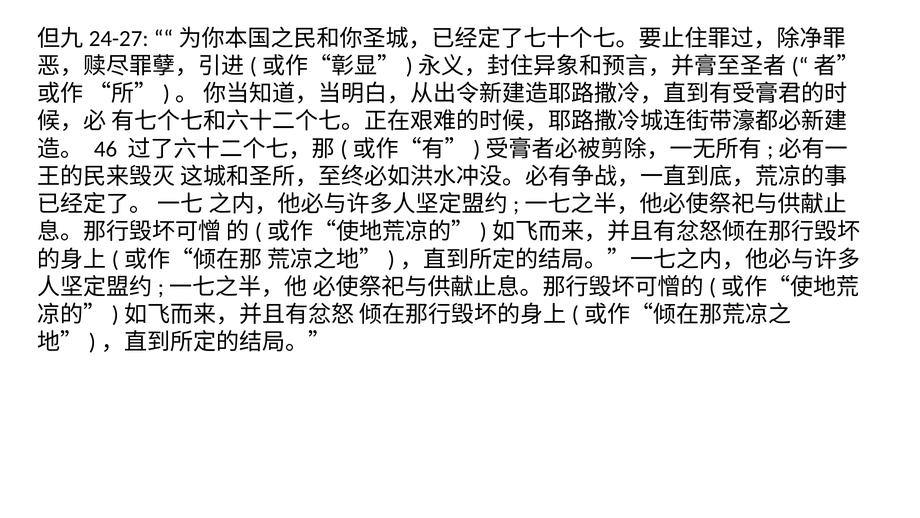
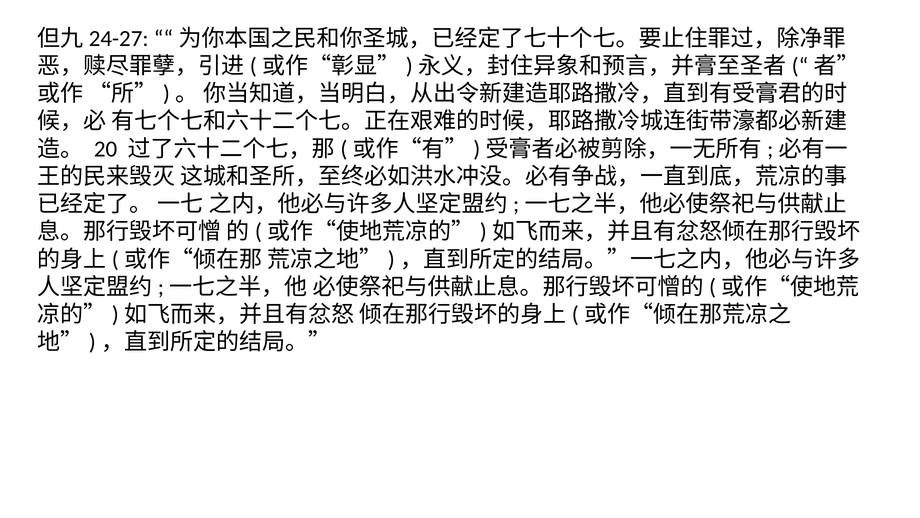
46: 46 -> 20
